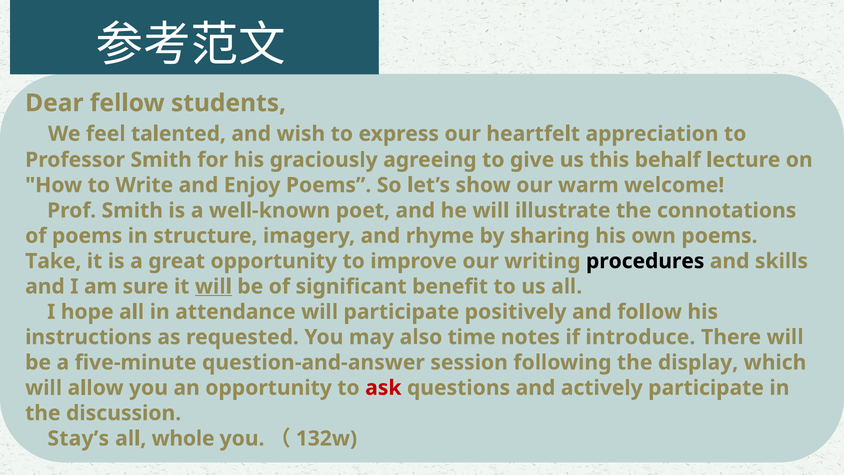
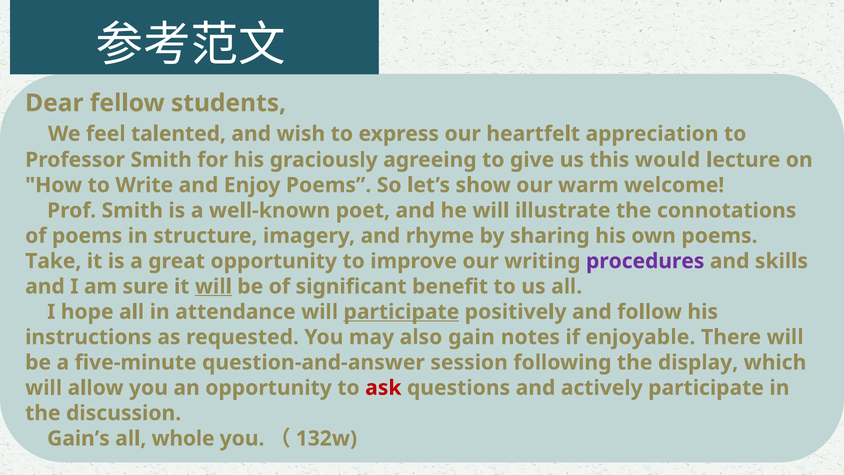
behalf: behalf -> would
procedures colour: black -> purple
participate at (401, 312) underline: none -> present
time: time -> gain
introduce: introduce -> enjoyable
Stay’s: Stay’s -> Gain’s
